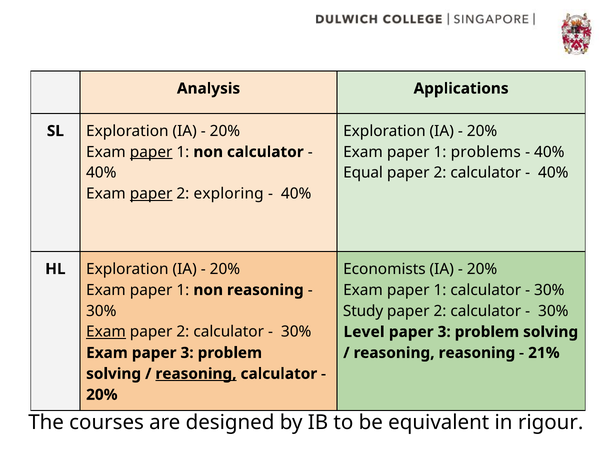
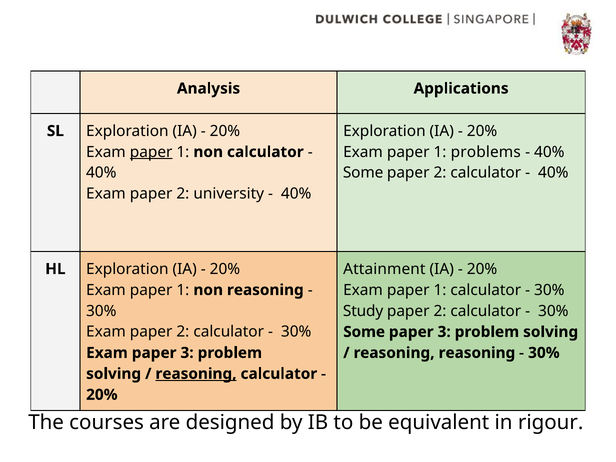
Equal at (363, 173): Equal -> Some
paper at (151, 194) underline: present -> none
exploring: exploring -> university
Economists: Economists -> Attainment
Exam at (106, 332) underline: present -> none
Level at (364, 332): Level -> Some
21% at (544, 353): 21% -> 30%
